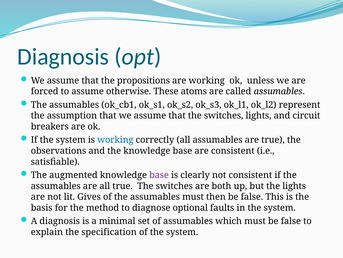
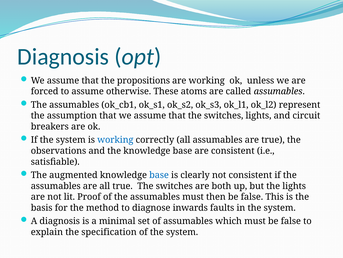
base at (159, 175) colour: purple -> blue
Gives: Gives -> Proof
optional: optional -> inwards
